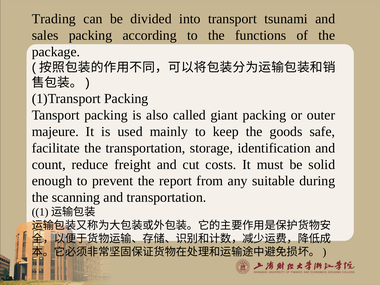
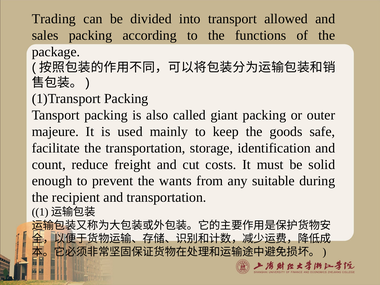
tsunami: tsunami -> allowed
report: report -> wants
scanning: scanning -> recipient
